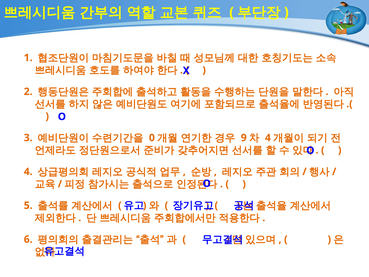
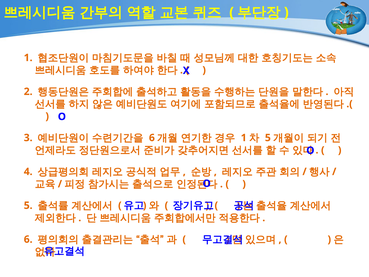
0 at (152, 138): 0 -> 6
9 at (244, 138): 9 -> 1
4 at (268, 138): 4 -> 5
